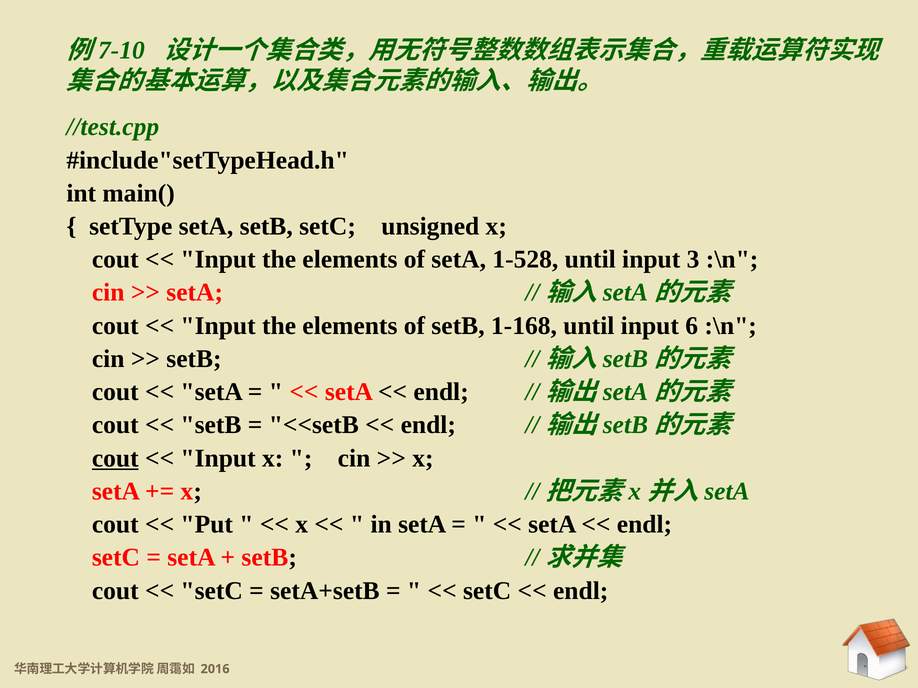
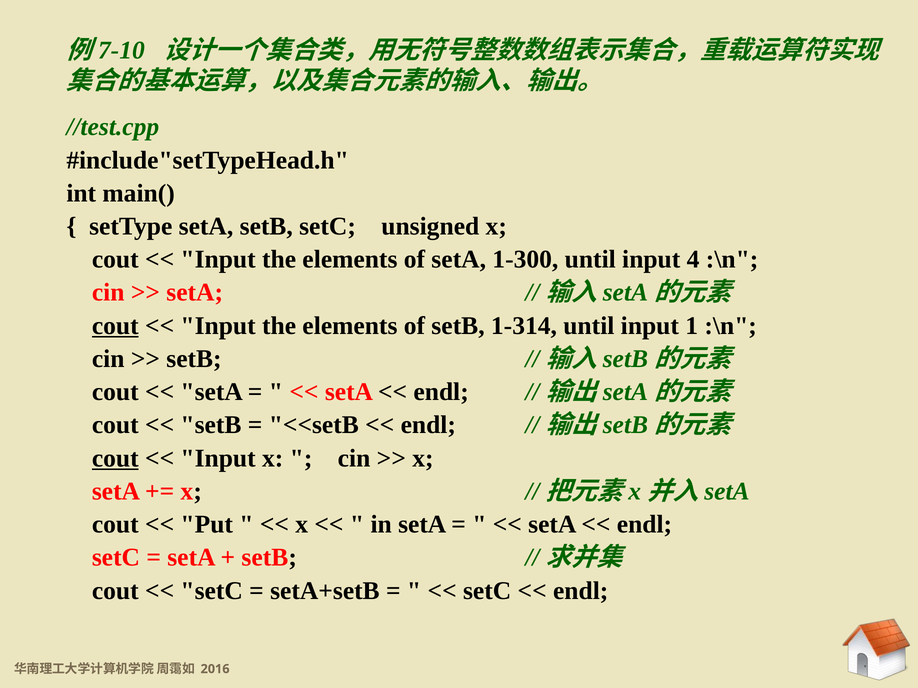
1-528: 1-528 -> 1-300
3: 3 -> 4
cout at (115, 326) underline: none -> present
1-168: 1-168 -> 1-314
6: 6 -> 1
